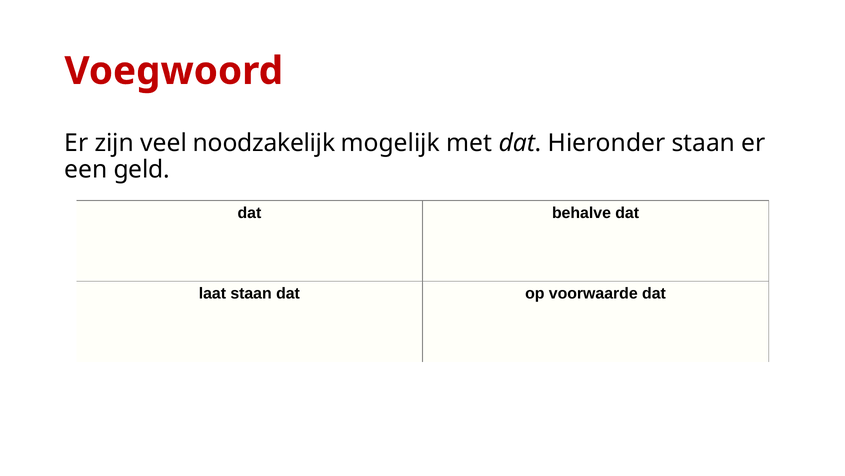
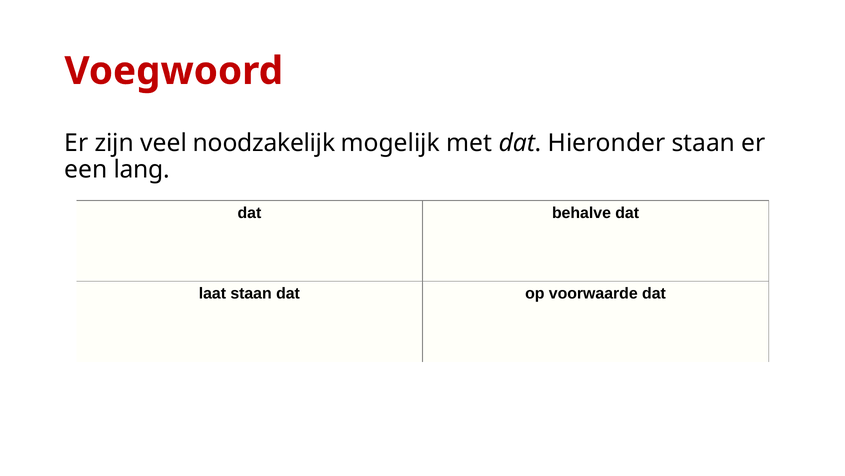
geld: geld -> lang
